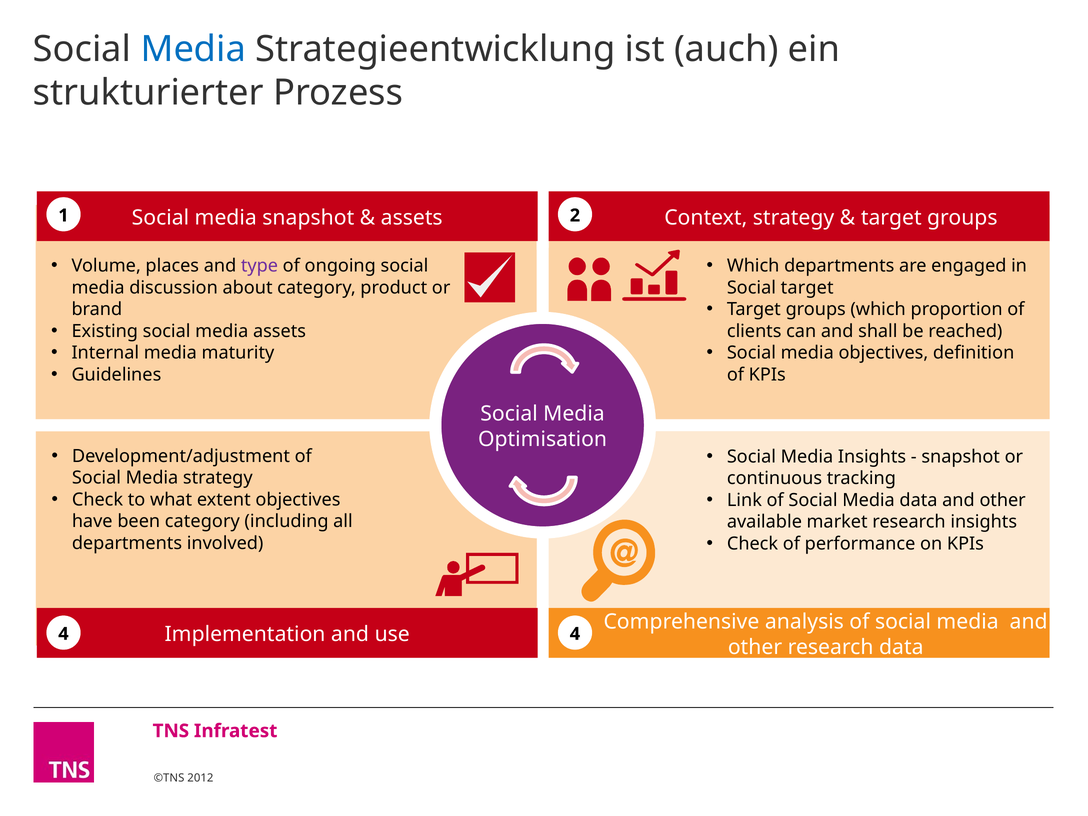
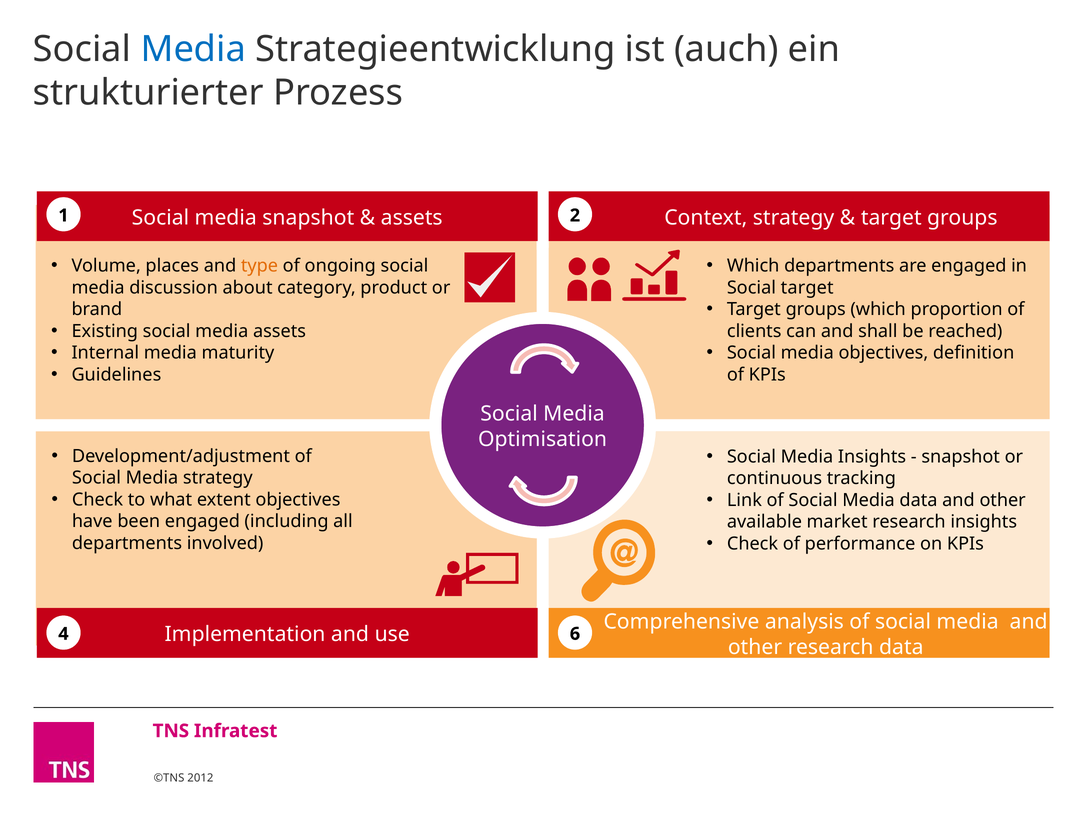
type colour: purple -> orange
been category: category -> engaged
4 4: 4 -> 6
